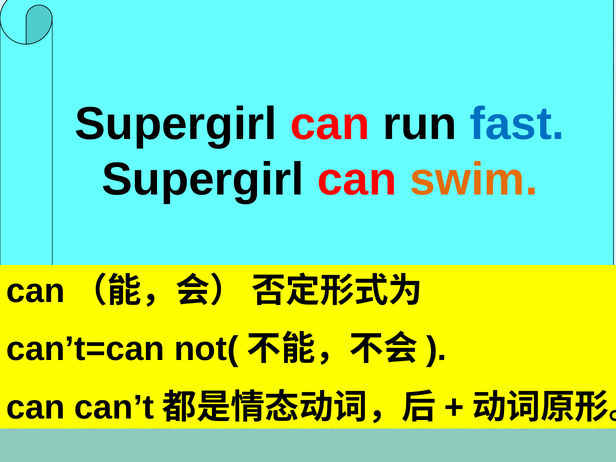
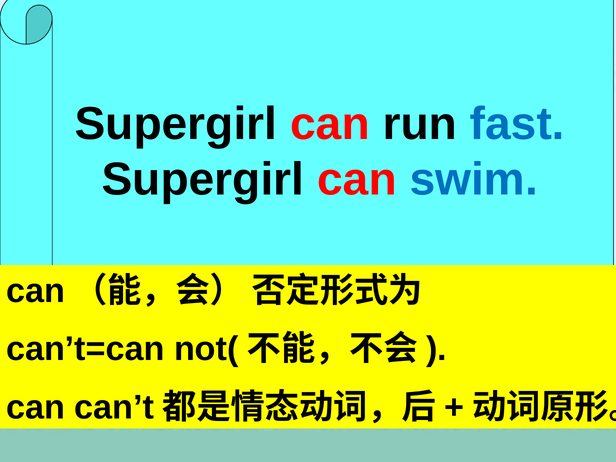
swim colour: orange -> blue
